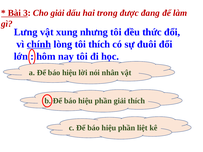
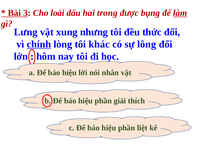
Cho giải: giải -> loài
đang: đang -> bụng
làm underline: none -> present
tôi thích: thích -> khác
đuôi: đuôi -> lông
